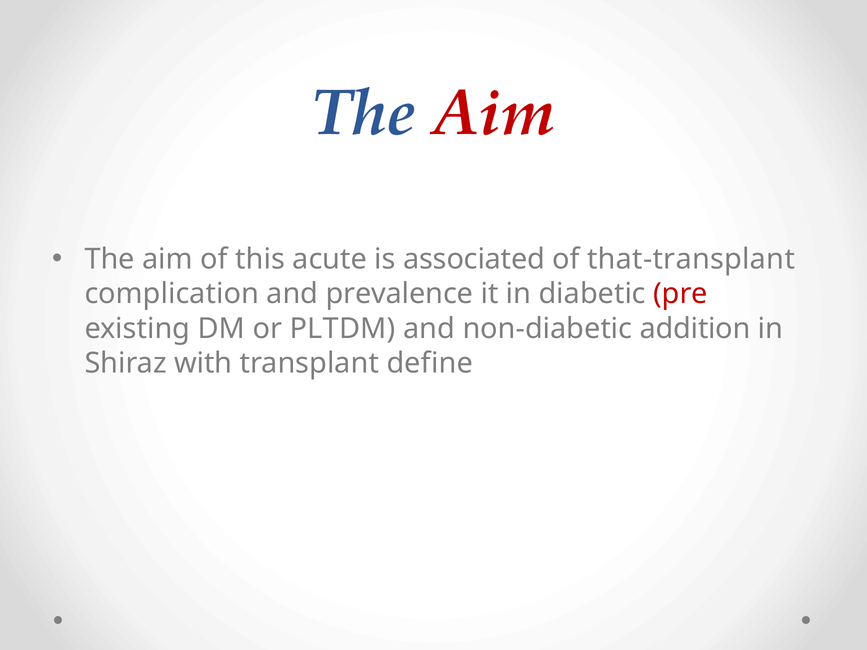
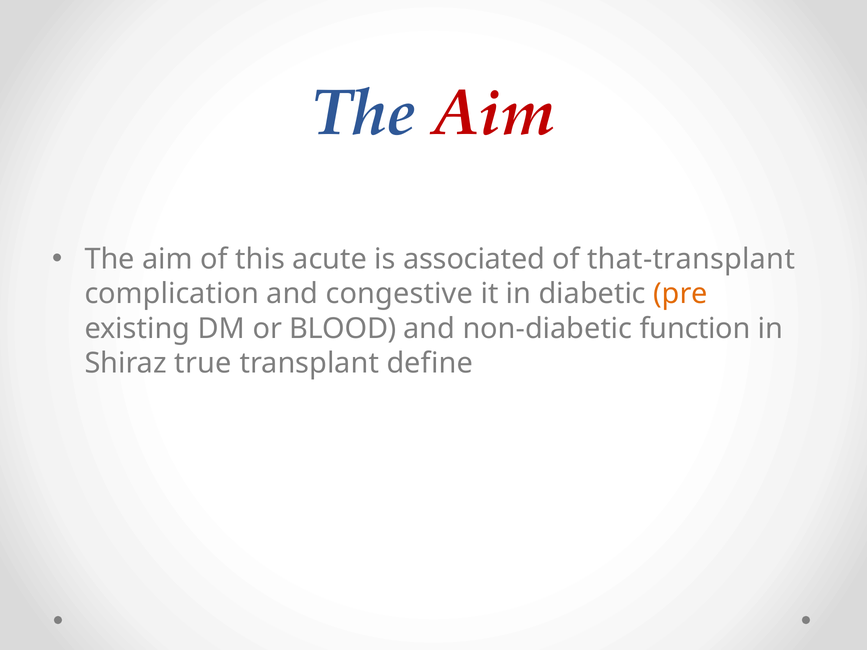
prevalence: prevalence -> congestive
pre colour: red -> orange
PLTDM: PLTDM -> BLOOD
addition: addition -> function
with: with -> true
